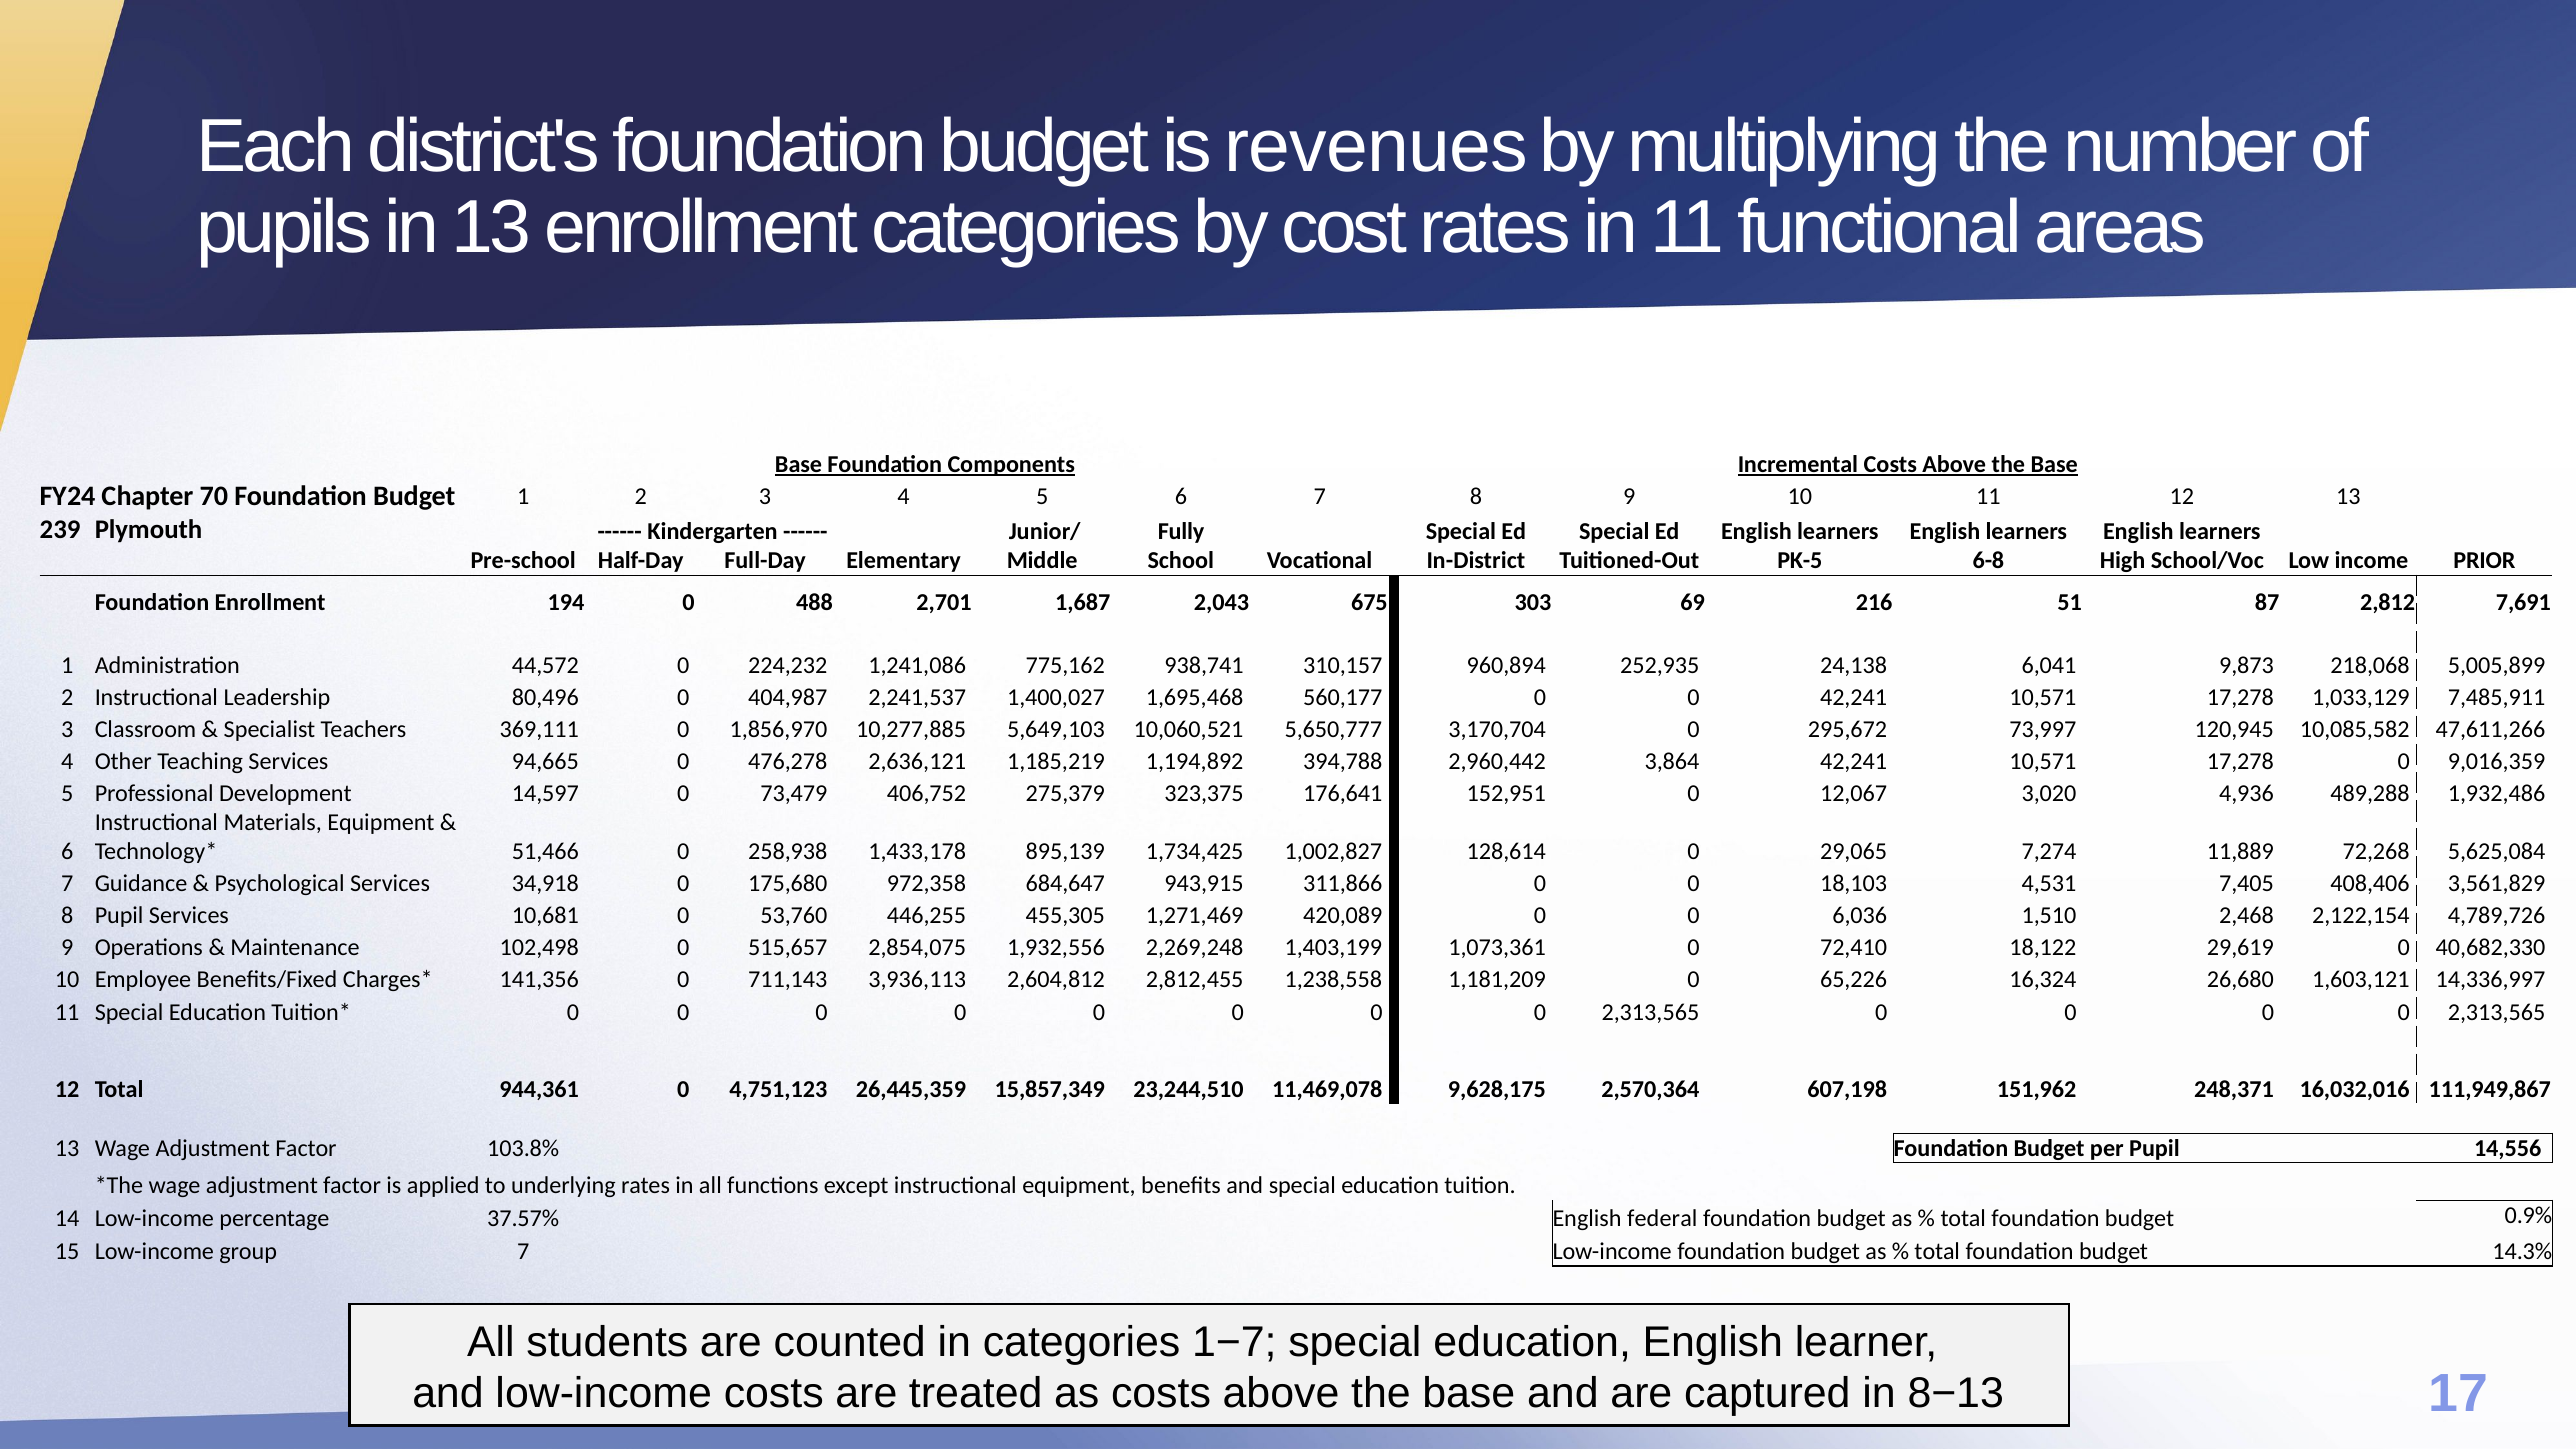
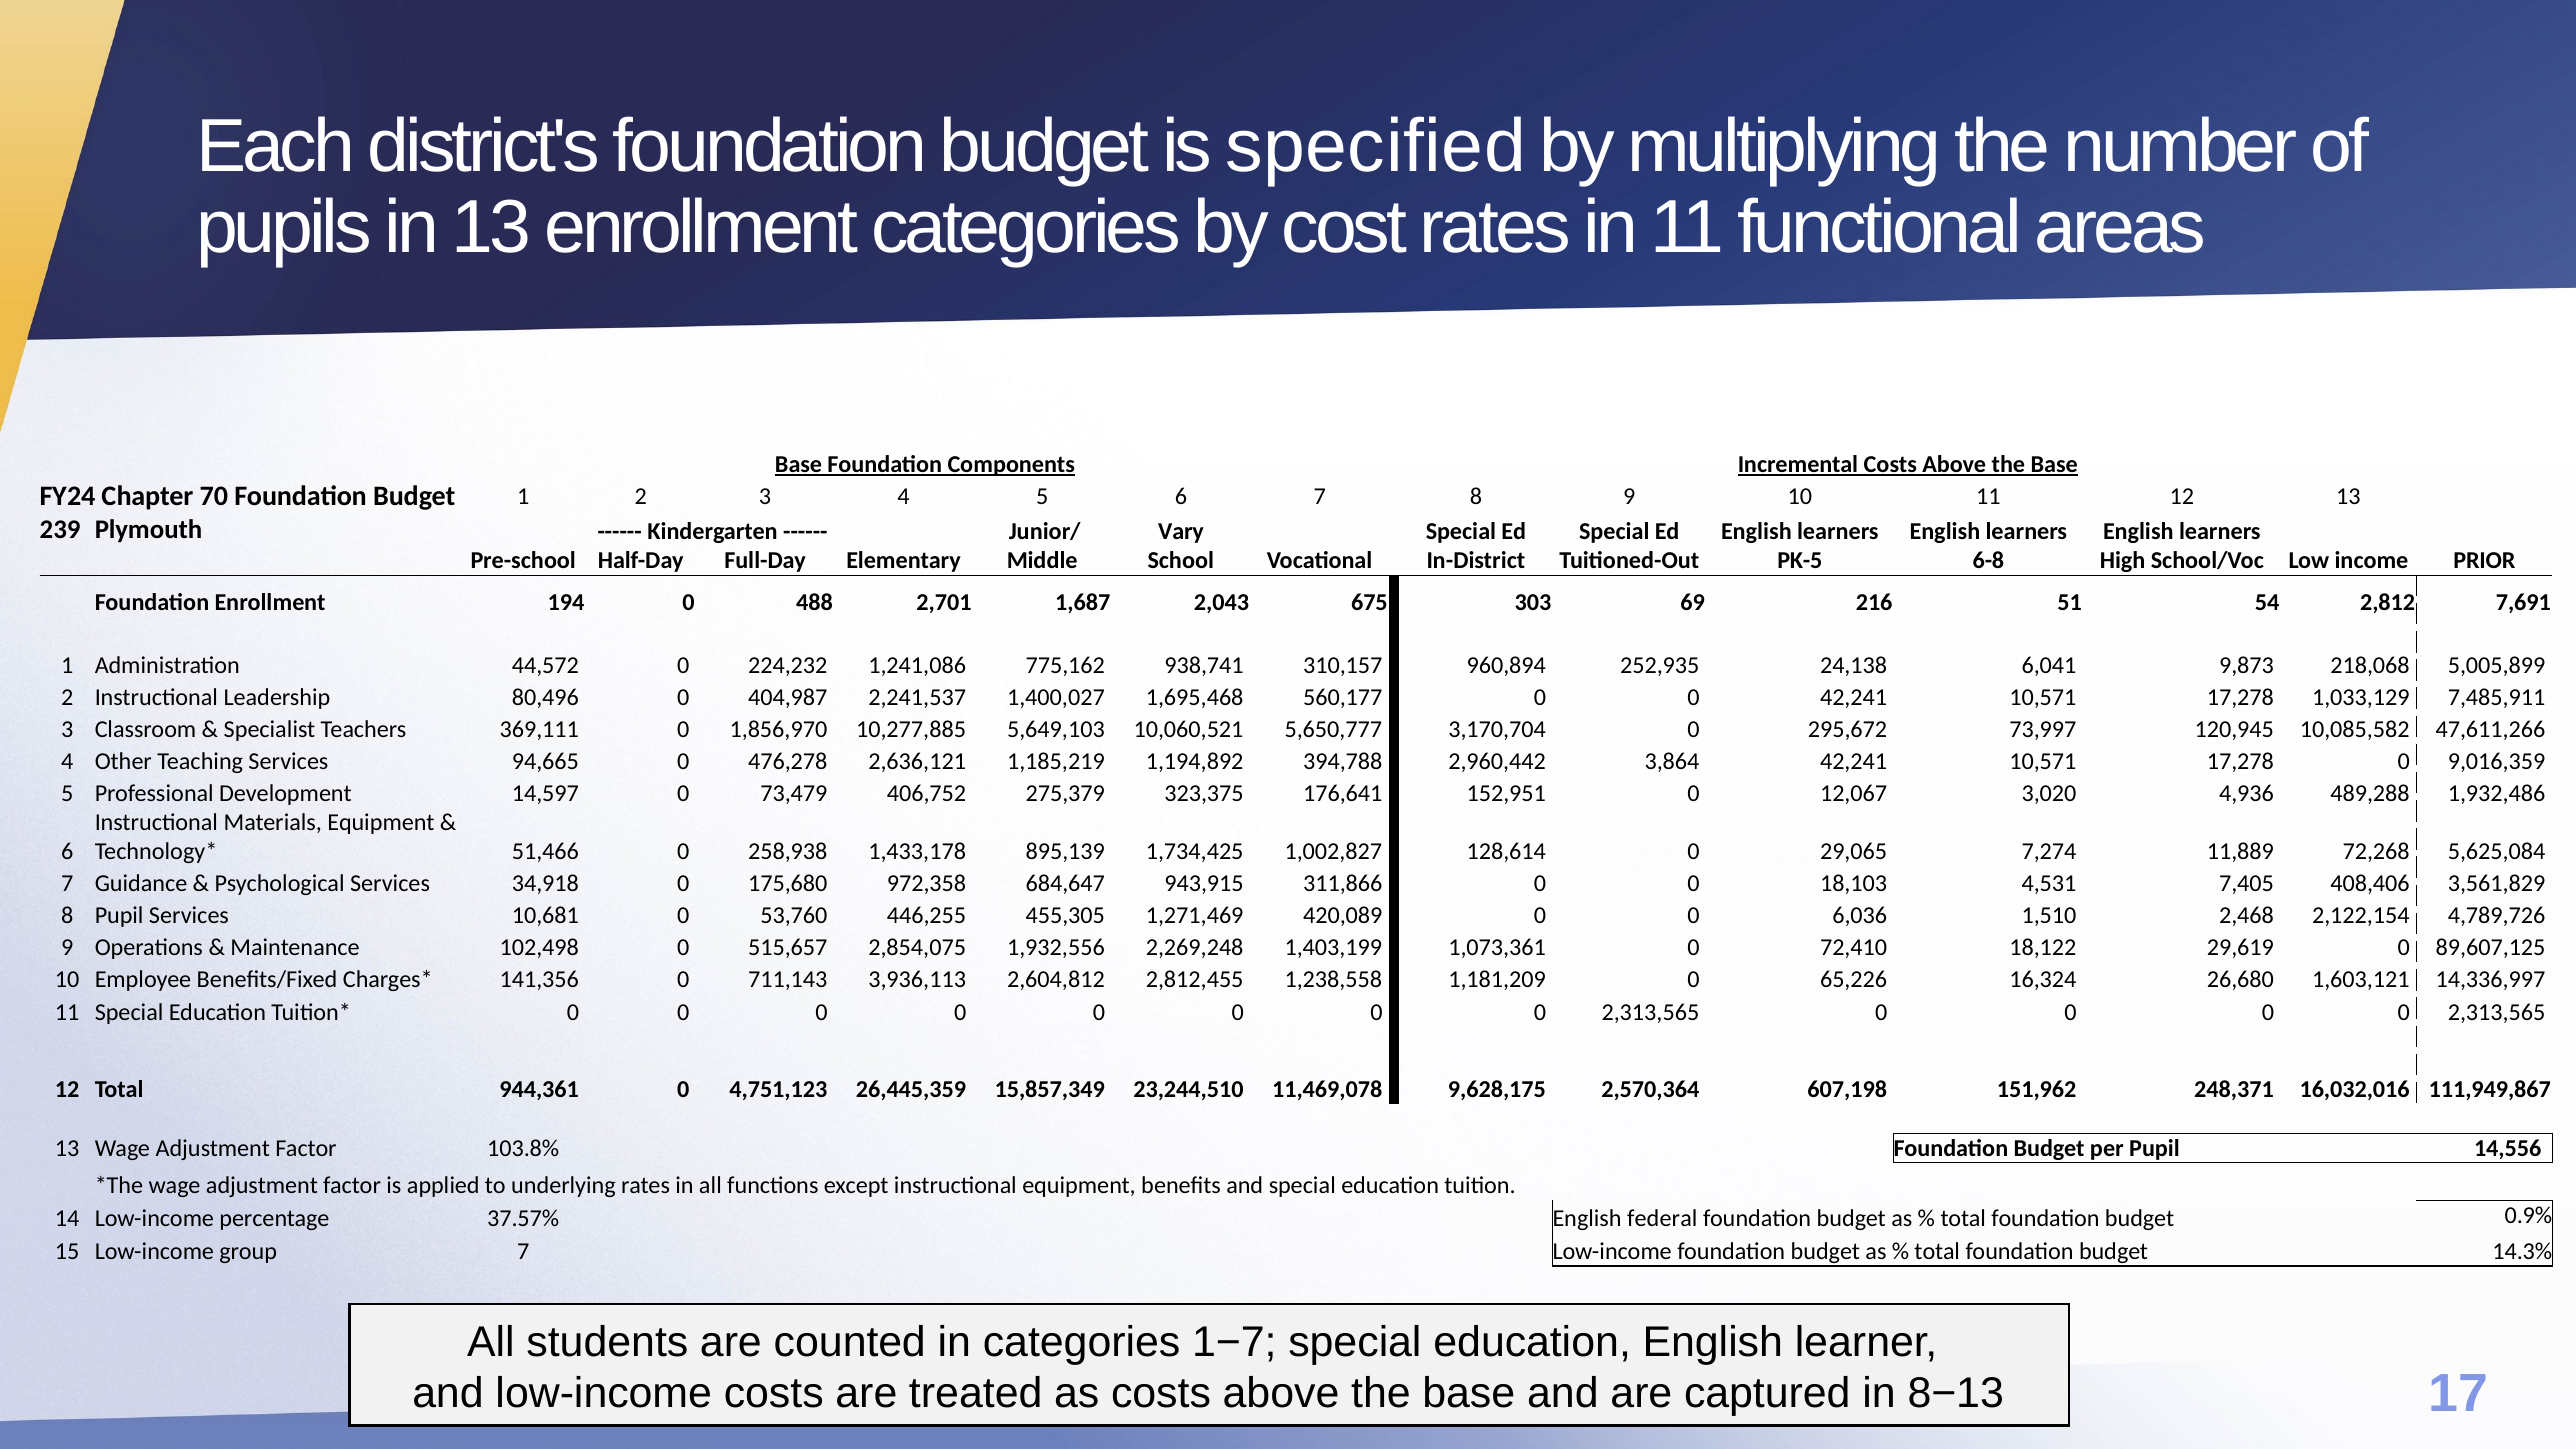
revenues: revenues -> specified
Fully: Fully -> Vary
87: 87 -> 54
40,682,330: 40,682,330 -> 89,607,125
